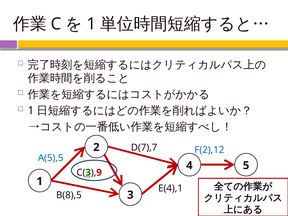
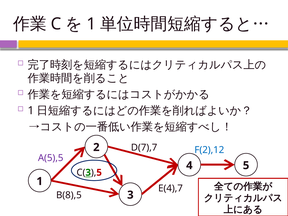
A(5),5 colour: blue -> purple
9 at (99, 173): 9 -> 5
E(4),1: E(4),1 -> E(4),7
